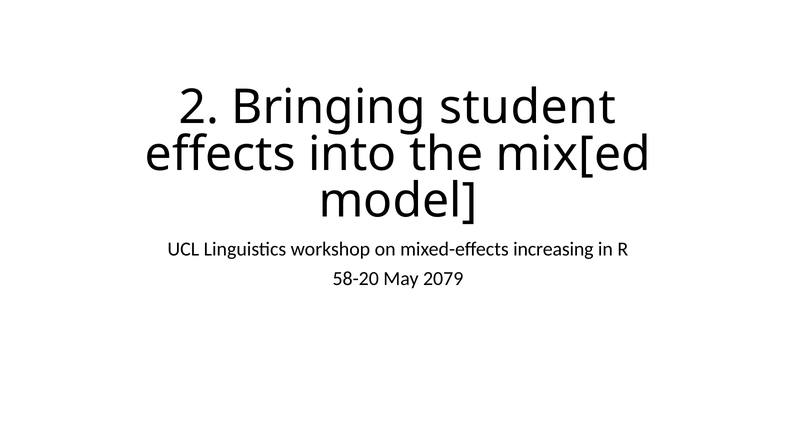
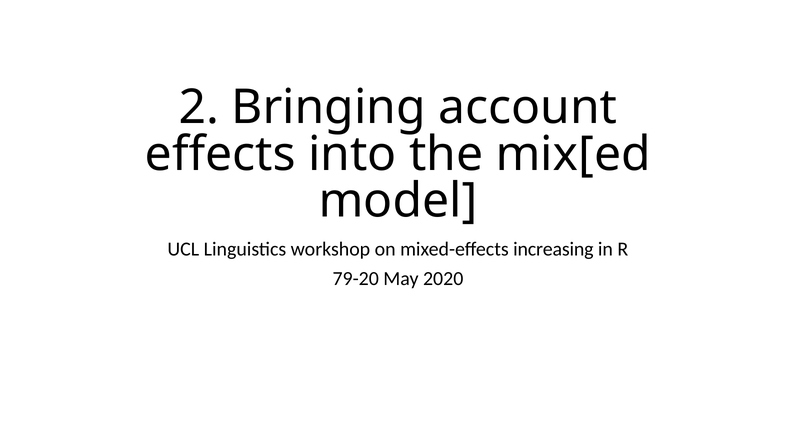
student: student -> account
58-20: 58-20 -> 79-20
2079: 2079 -> 2020
